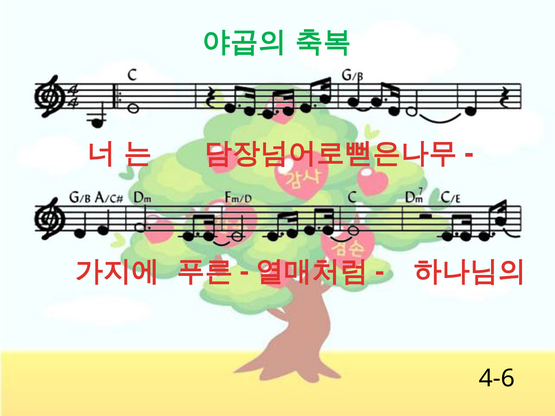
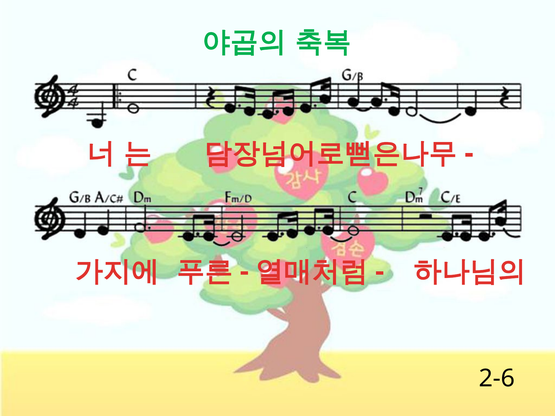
4-6: 4-6 -> 2-6
